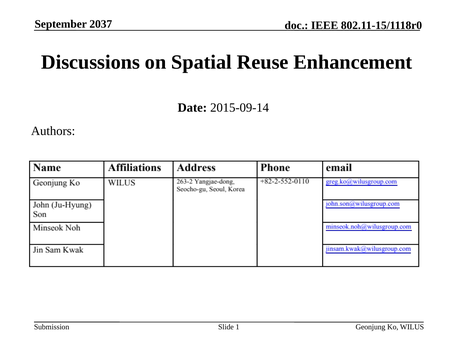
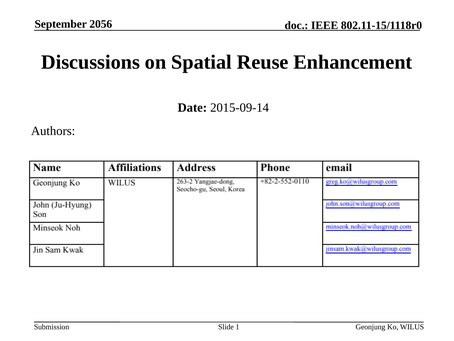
2037: 2037 -> 2056
